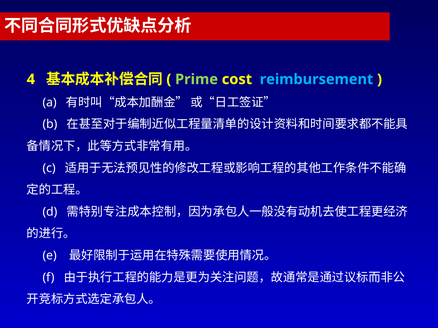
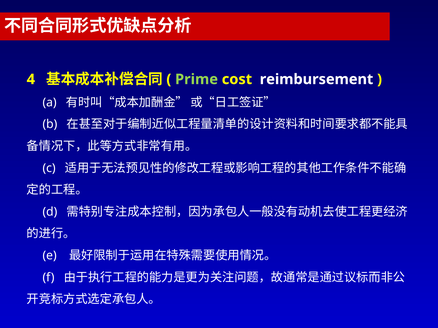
reimbursement colour: light blue -> white
